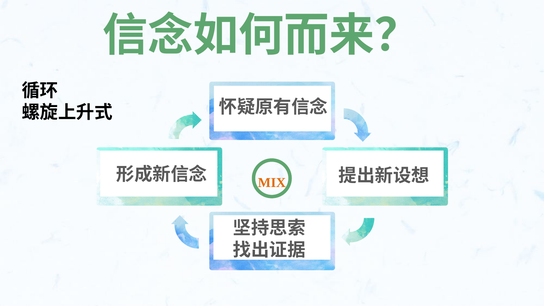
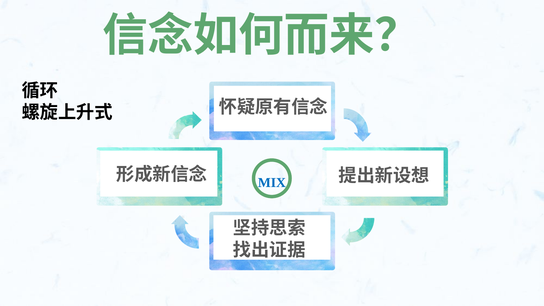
MIX colour: orange -> blue
